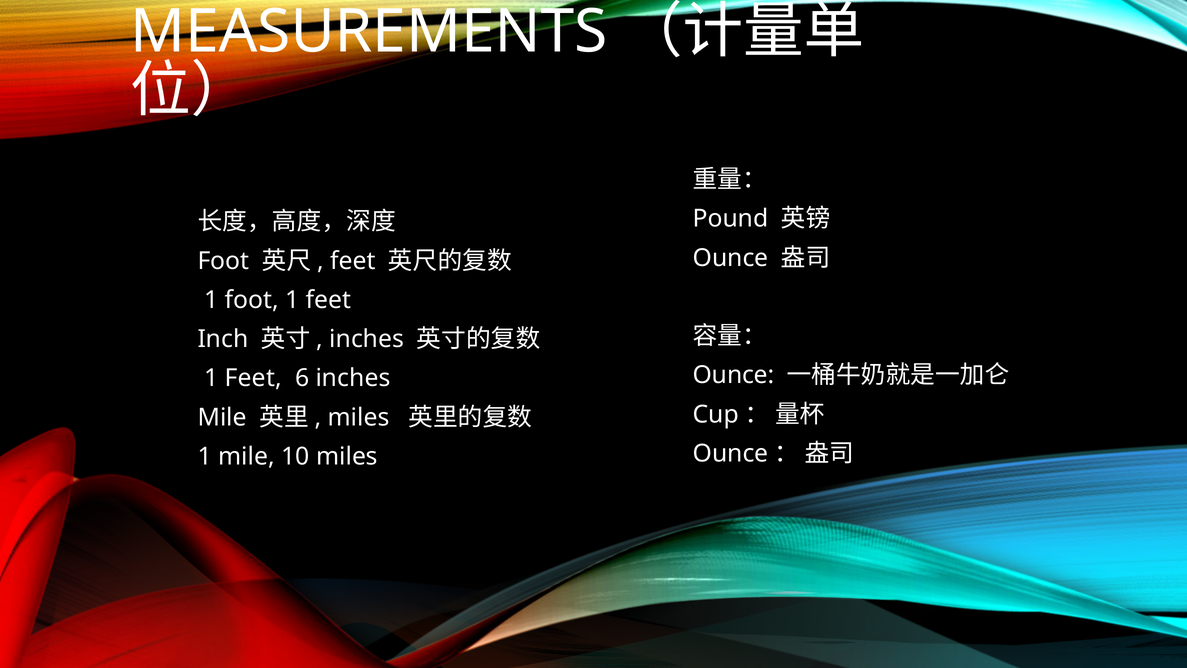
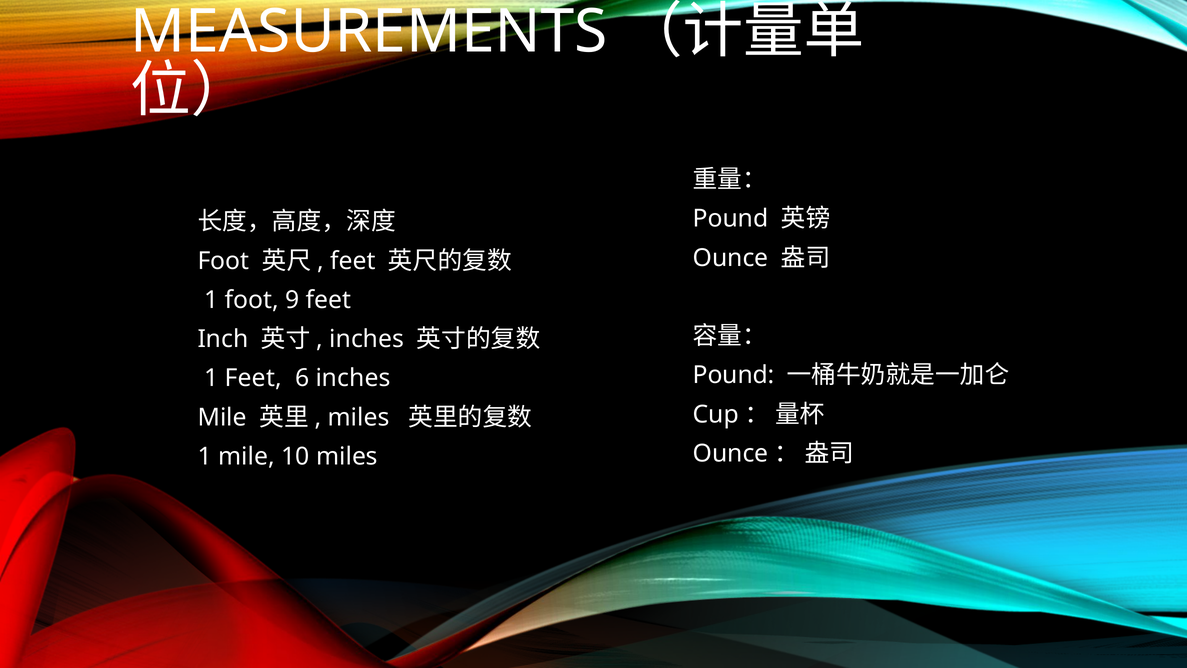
foot 1: 1 -> 9
Ounce at (734, 375): Ounce -> Pound
